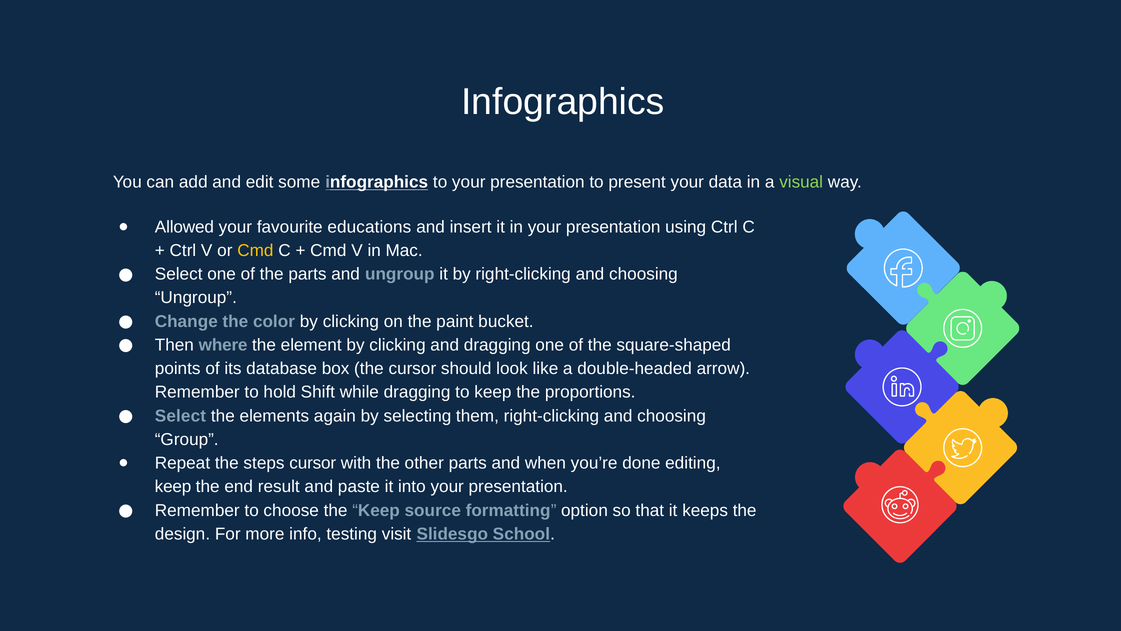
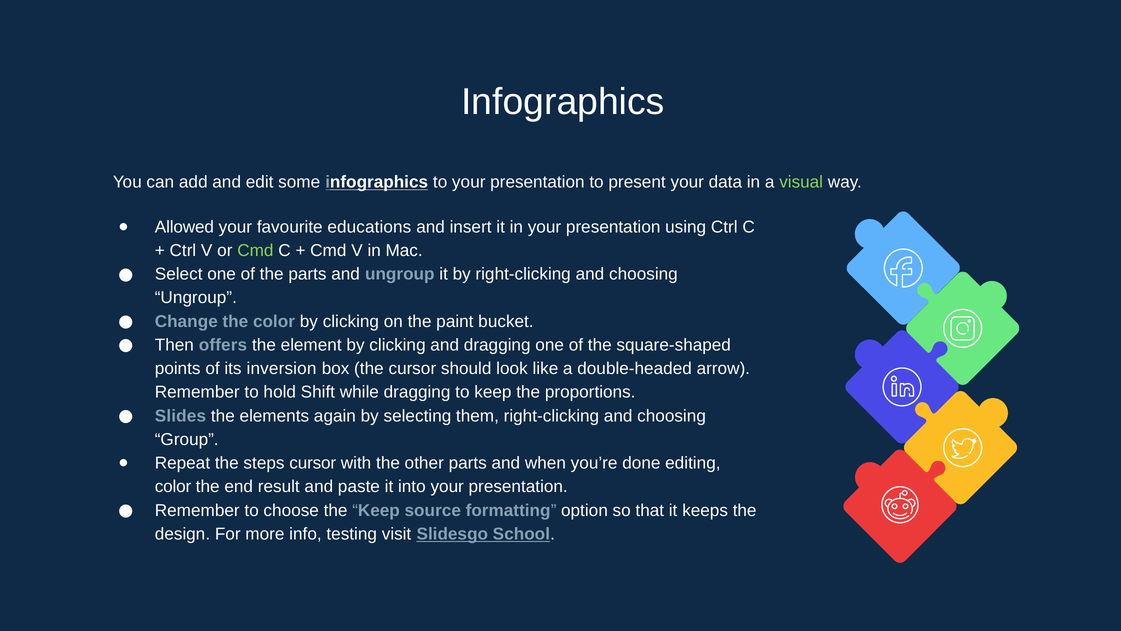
Cmd at (255, 250) colour: yellow -> light green
where: where -> offers
database: database -> inversion
Select at (180, 416): Select -> Slides
keep at (173, 486): keep -> color
